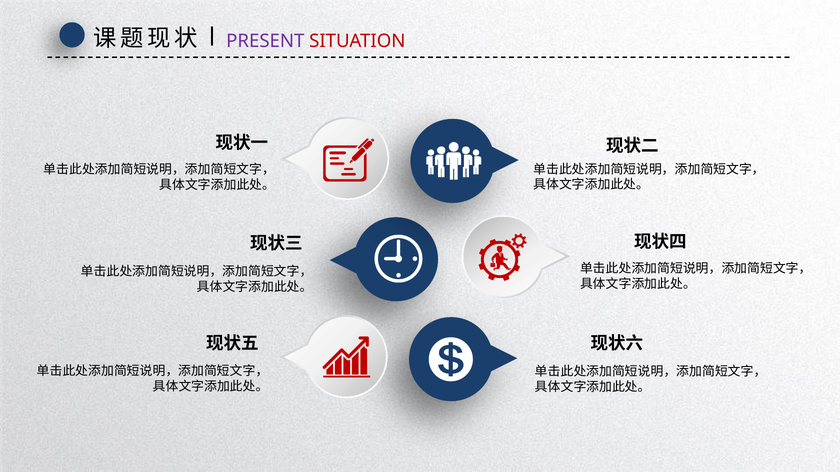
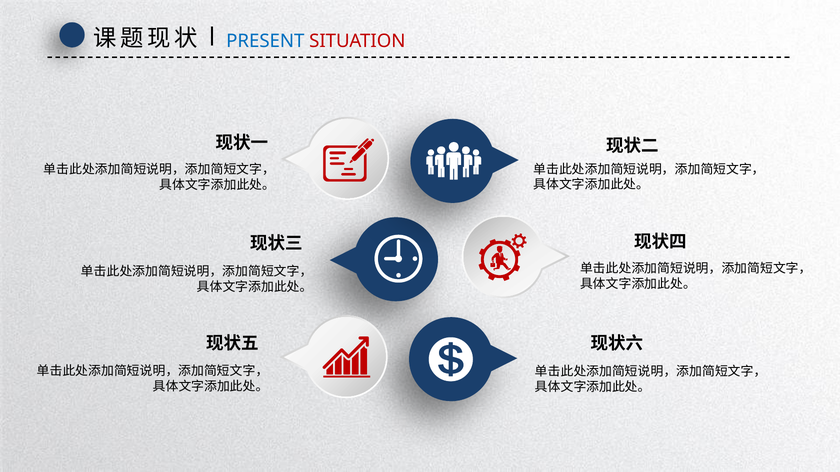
PRESENT colour: purple -> blue
